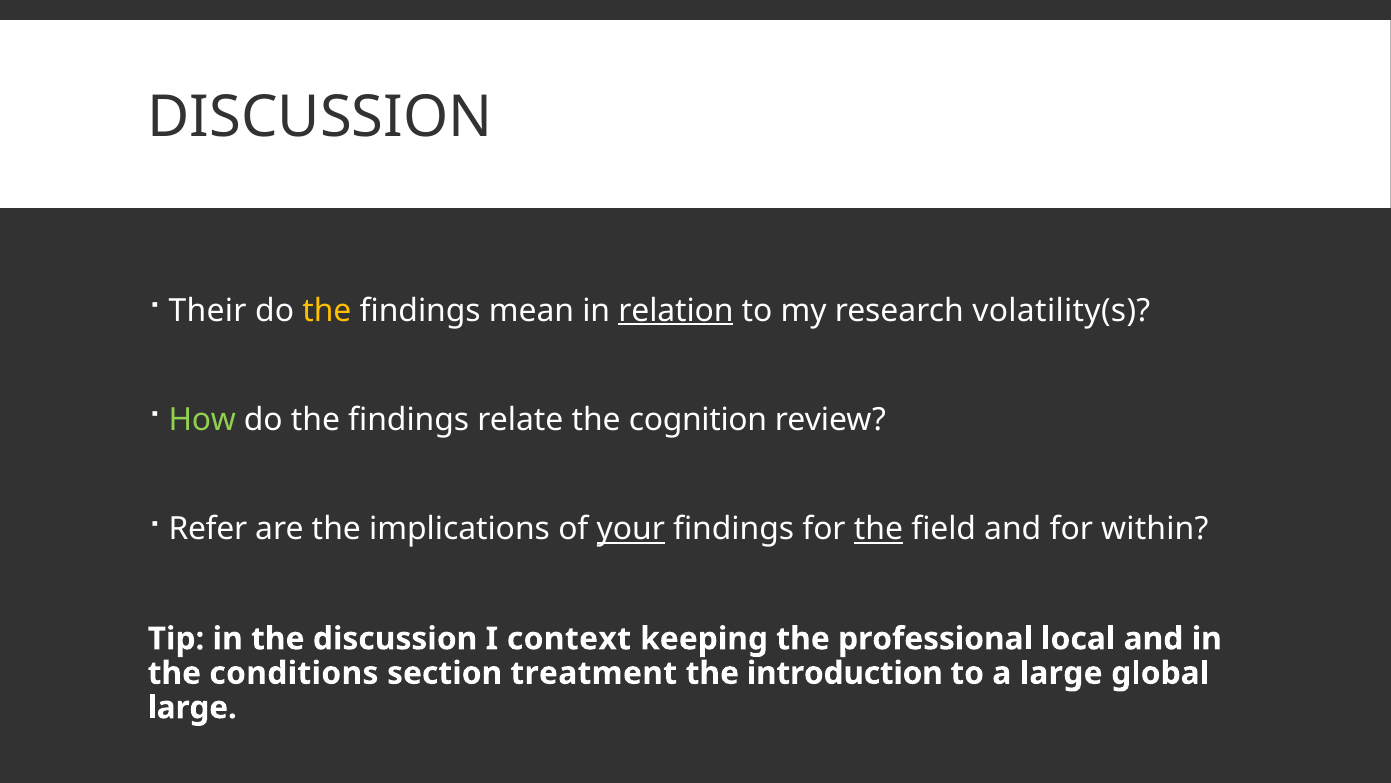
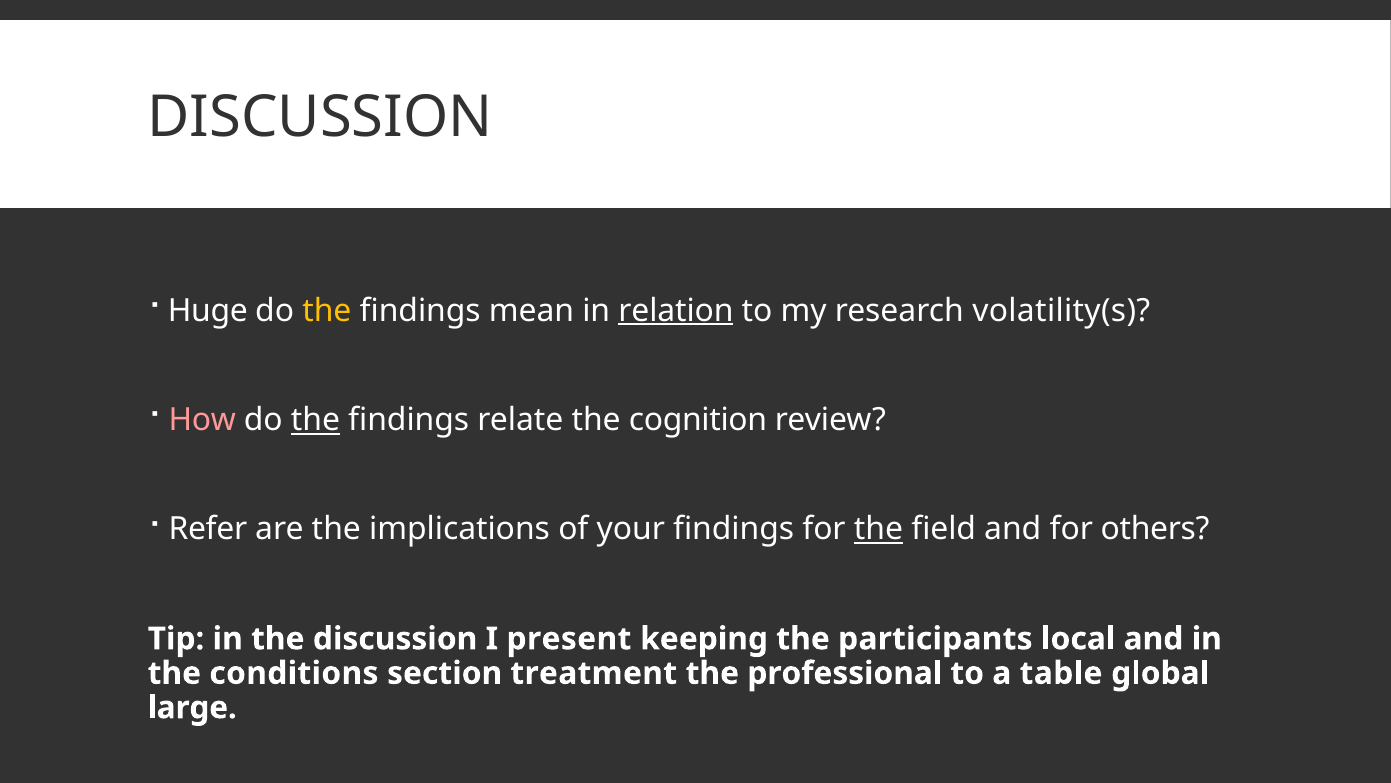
Their: Their -> Huge
How colour: light green -> pink
the at (315, 420) underline: none -> present
your underline: present -> none
within: within -> others
context: context -> present
professional: professional -> participants
introduction: introduction -> professional
a large: large -> table
